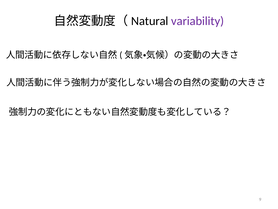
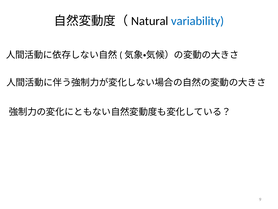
variability colour: purple -> blue
